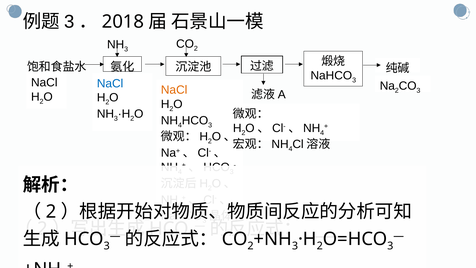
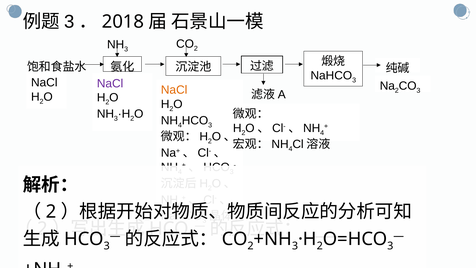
NaCl at (110, 83) colour: blue -> purple
